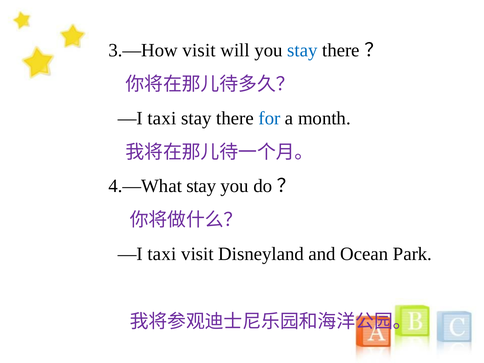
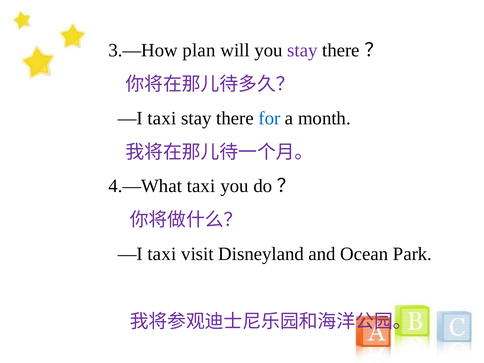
3.—How visit: visit -> plan
stay at (302, 50) colour: blue -> purple
4.—What stay: stay -> taxi
